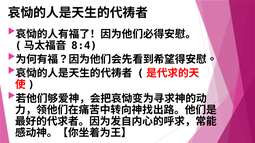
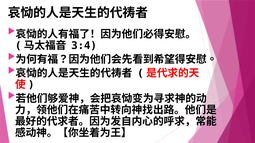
8:4: 8:4 -> 3:4
